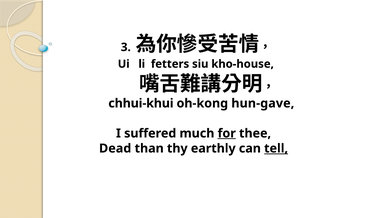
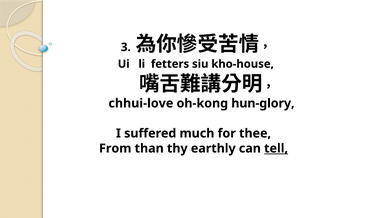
chhui-khui: chhui-khui -> chhui-love
hun-gave: hun-gave -> hun-glory
for underline: present -> none
Dead: Dead -> From
